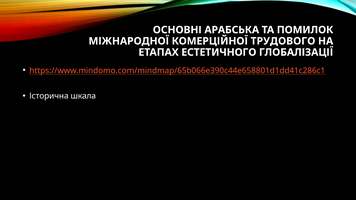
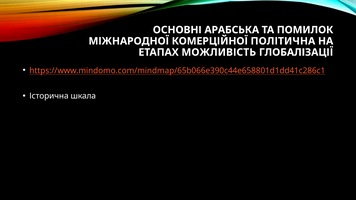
ТРУДОВОГО: ТРУДОВОГО -> ПОЛІТИЧНА
ЕСТЕТИЧНОГО: ЕСТЕТИЧНОГО -> МОЖЛИВІСТЬ
